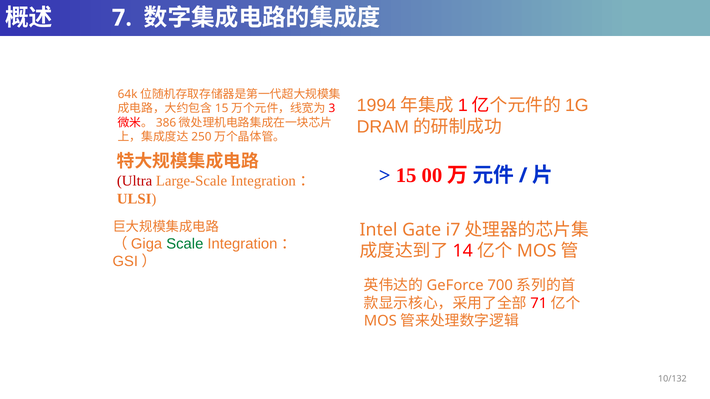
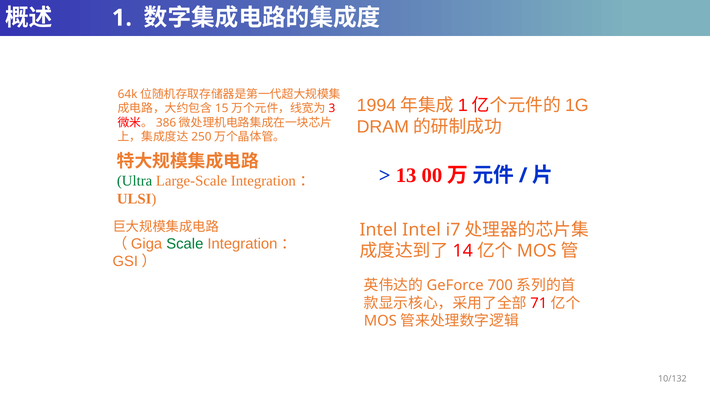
7: 7 -> 1
15: 15 -> 13
Ultra colour: red -> green
Intel Gate: Gate -> Intel
